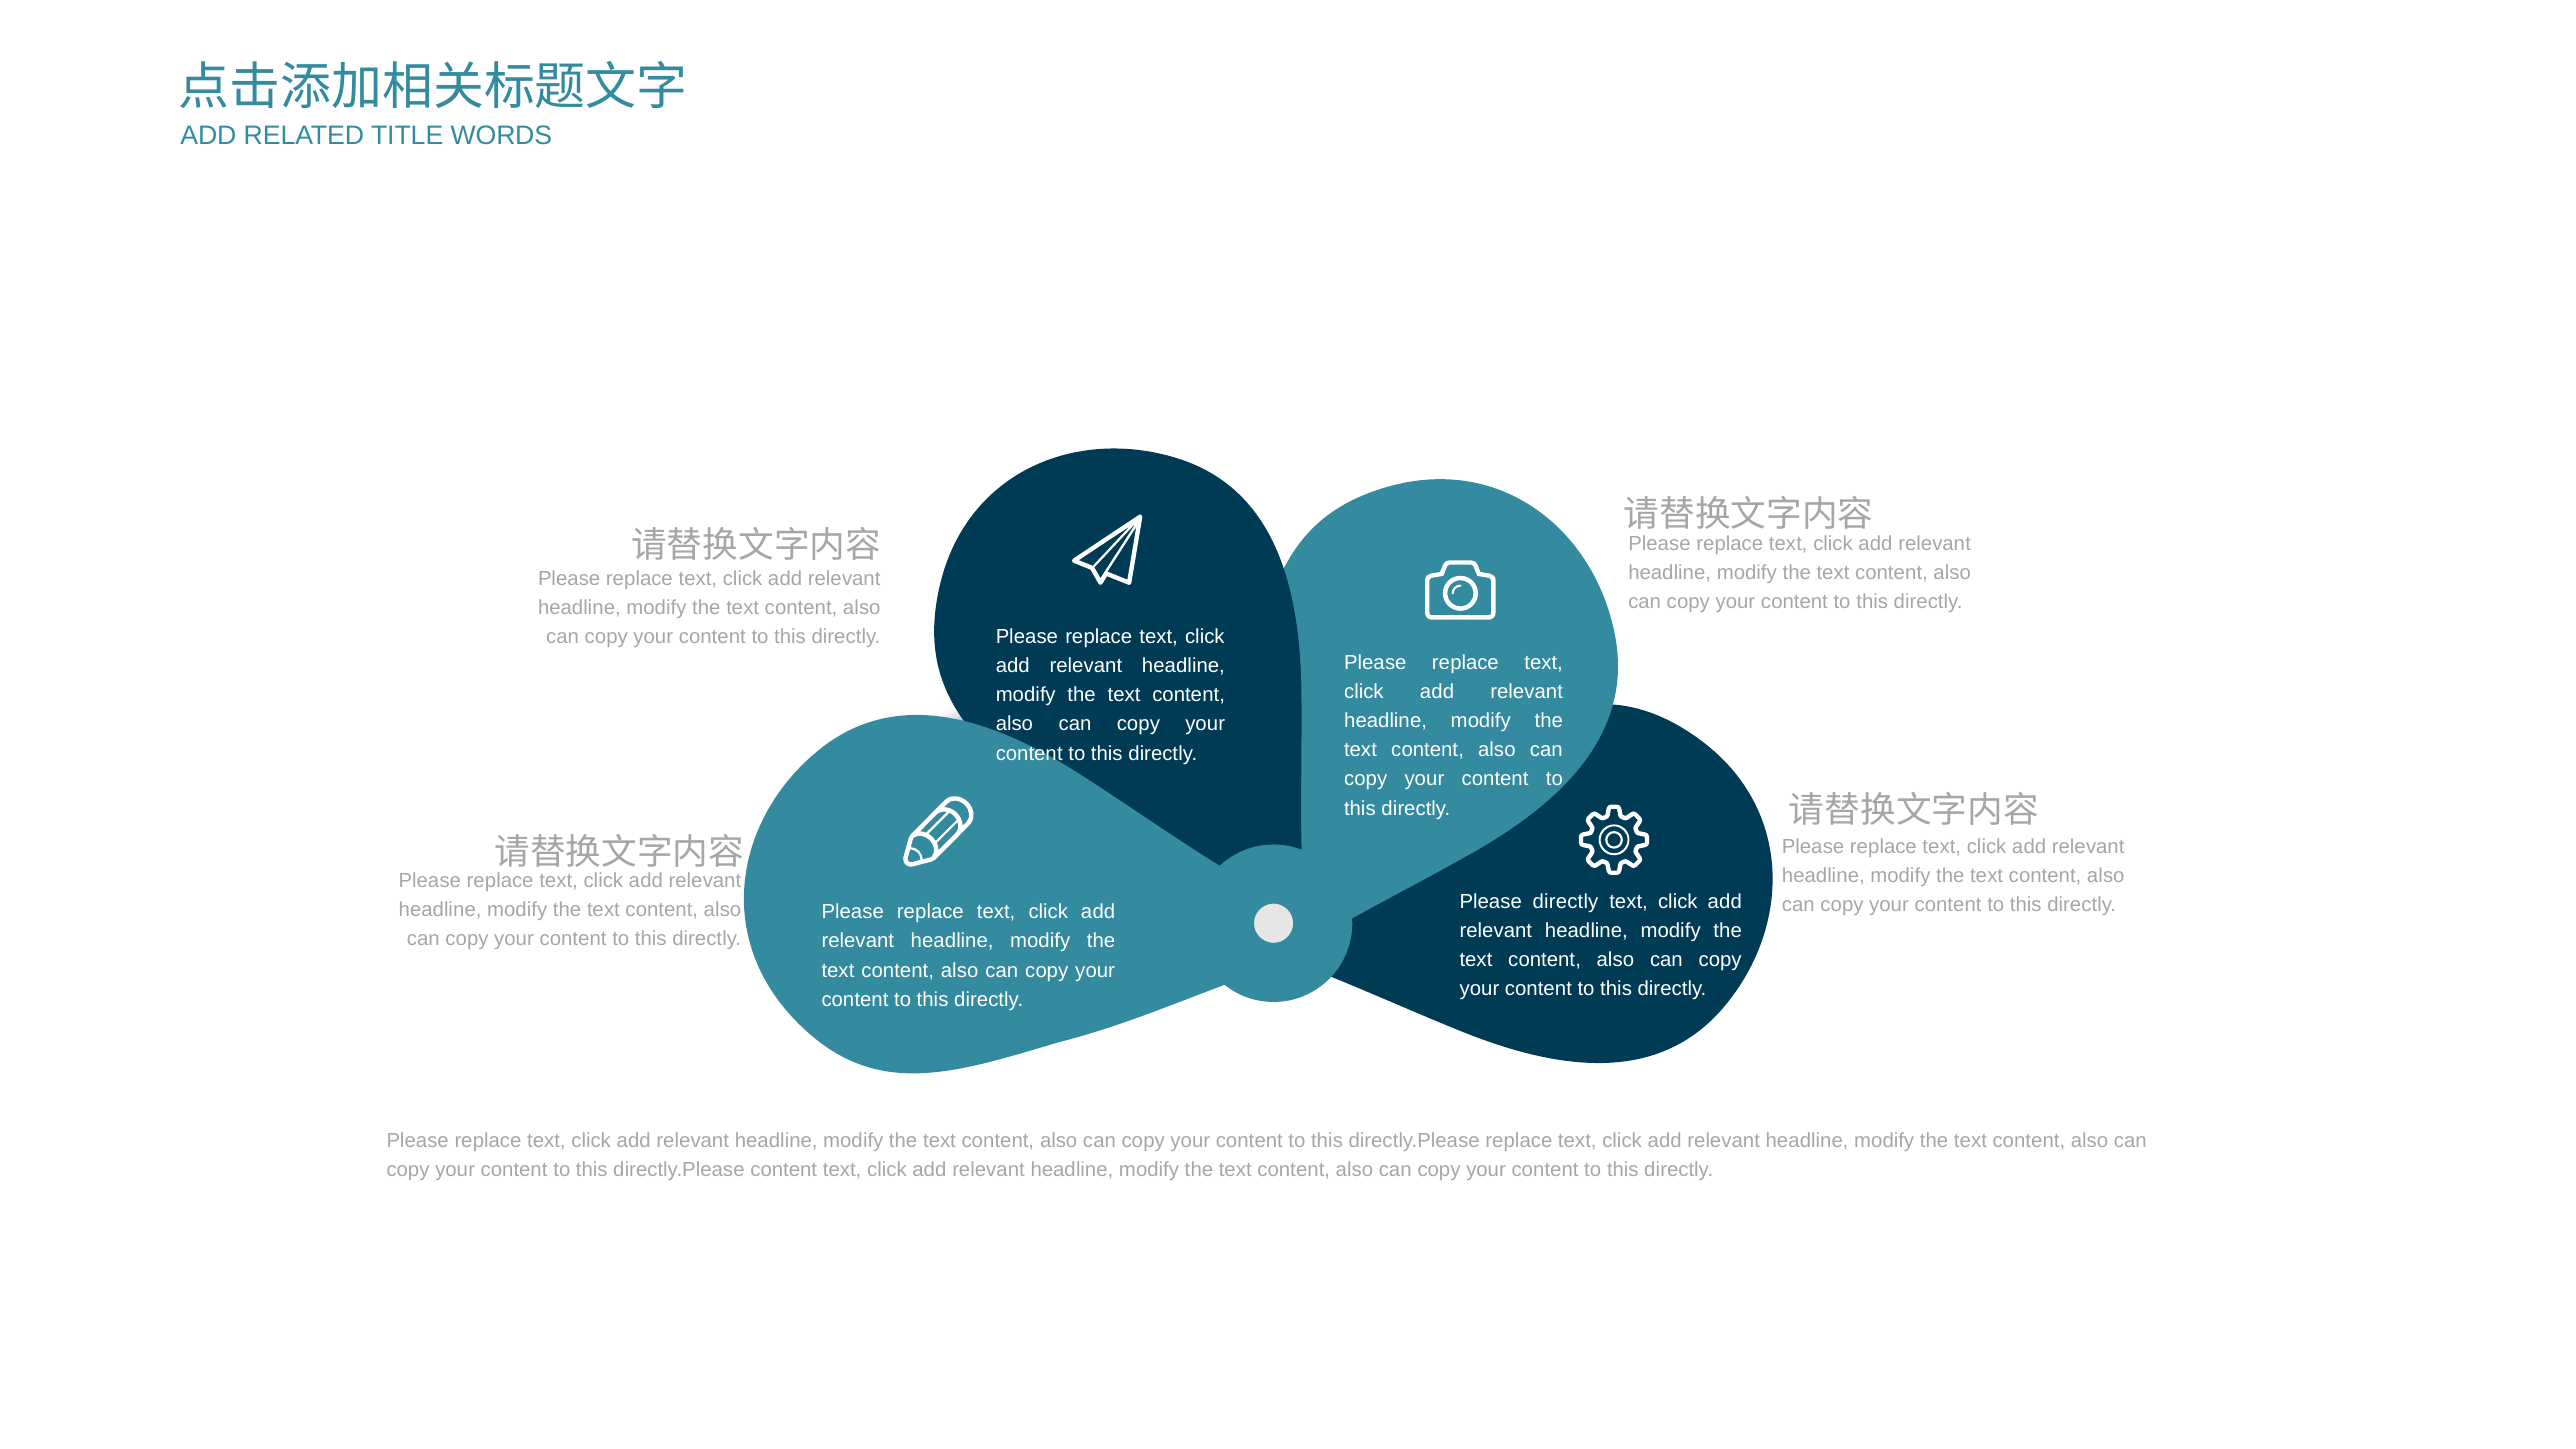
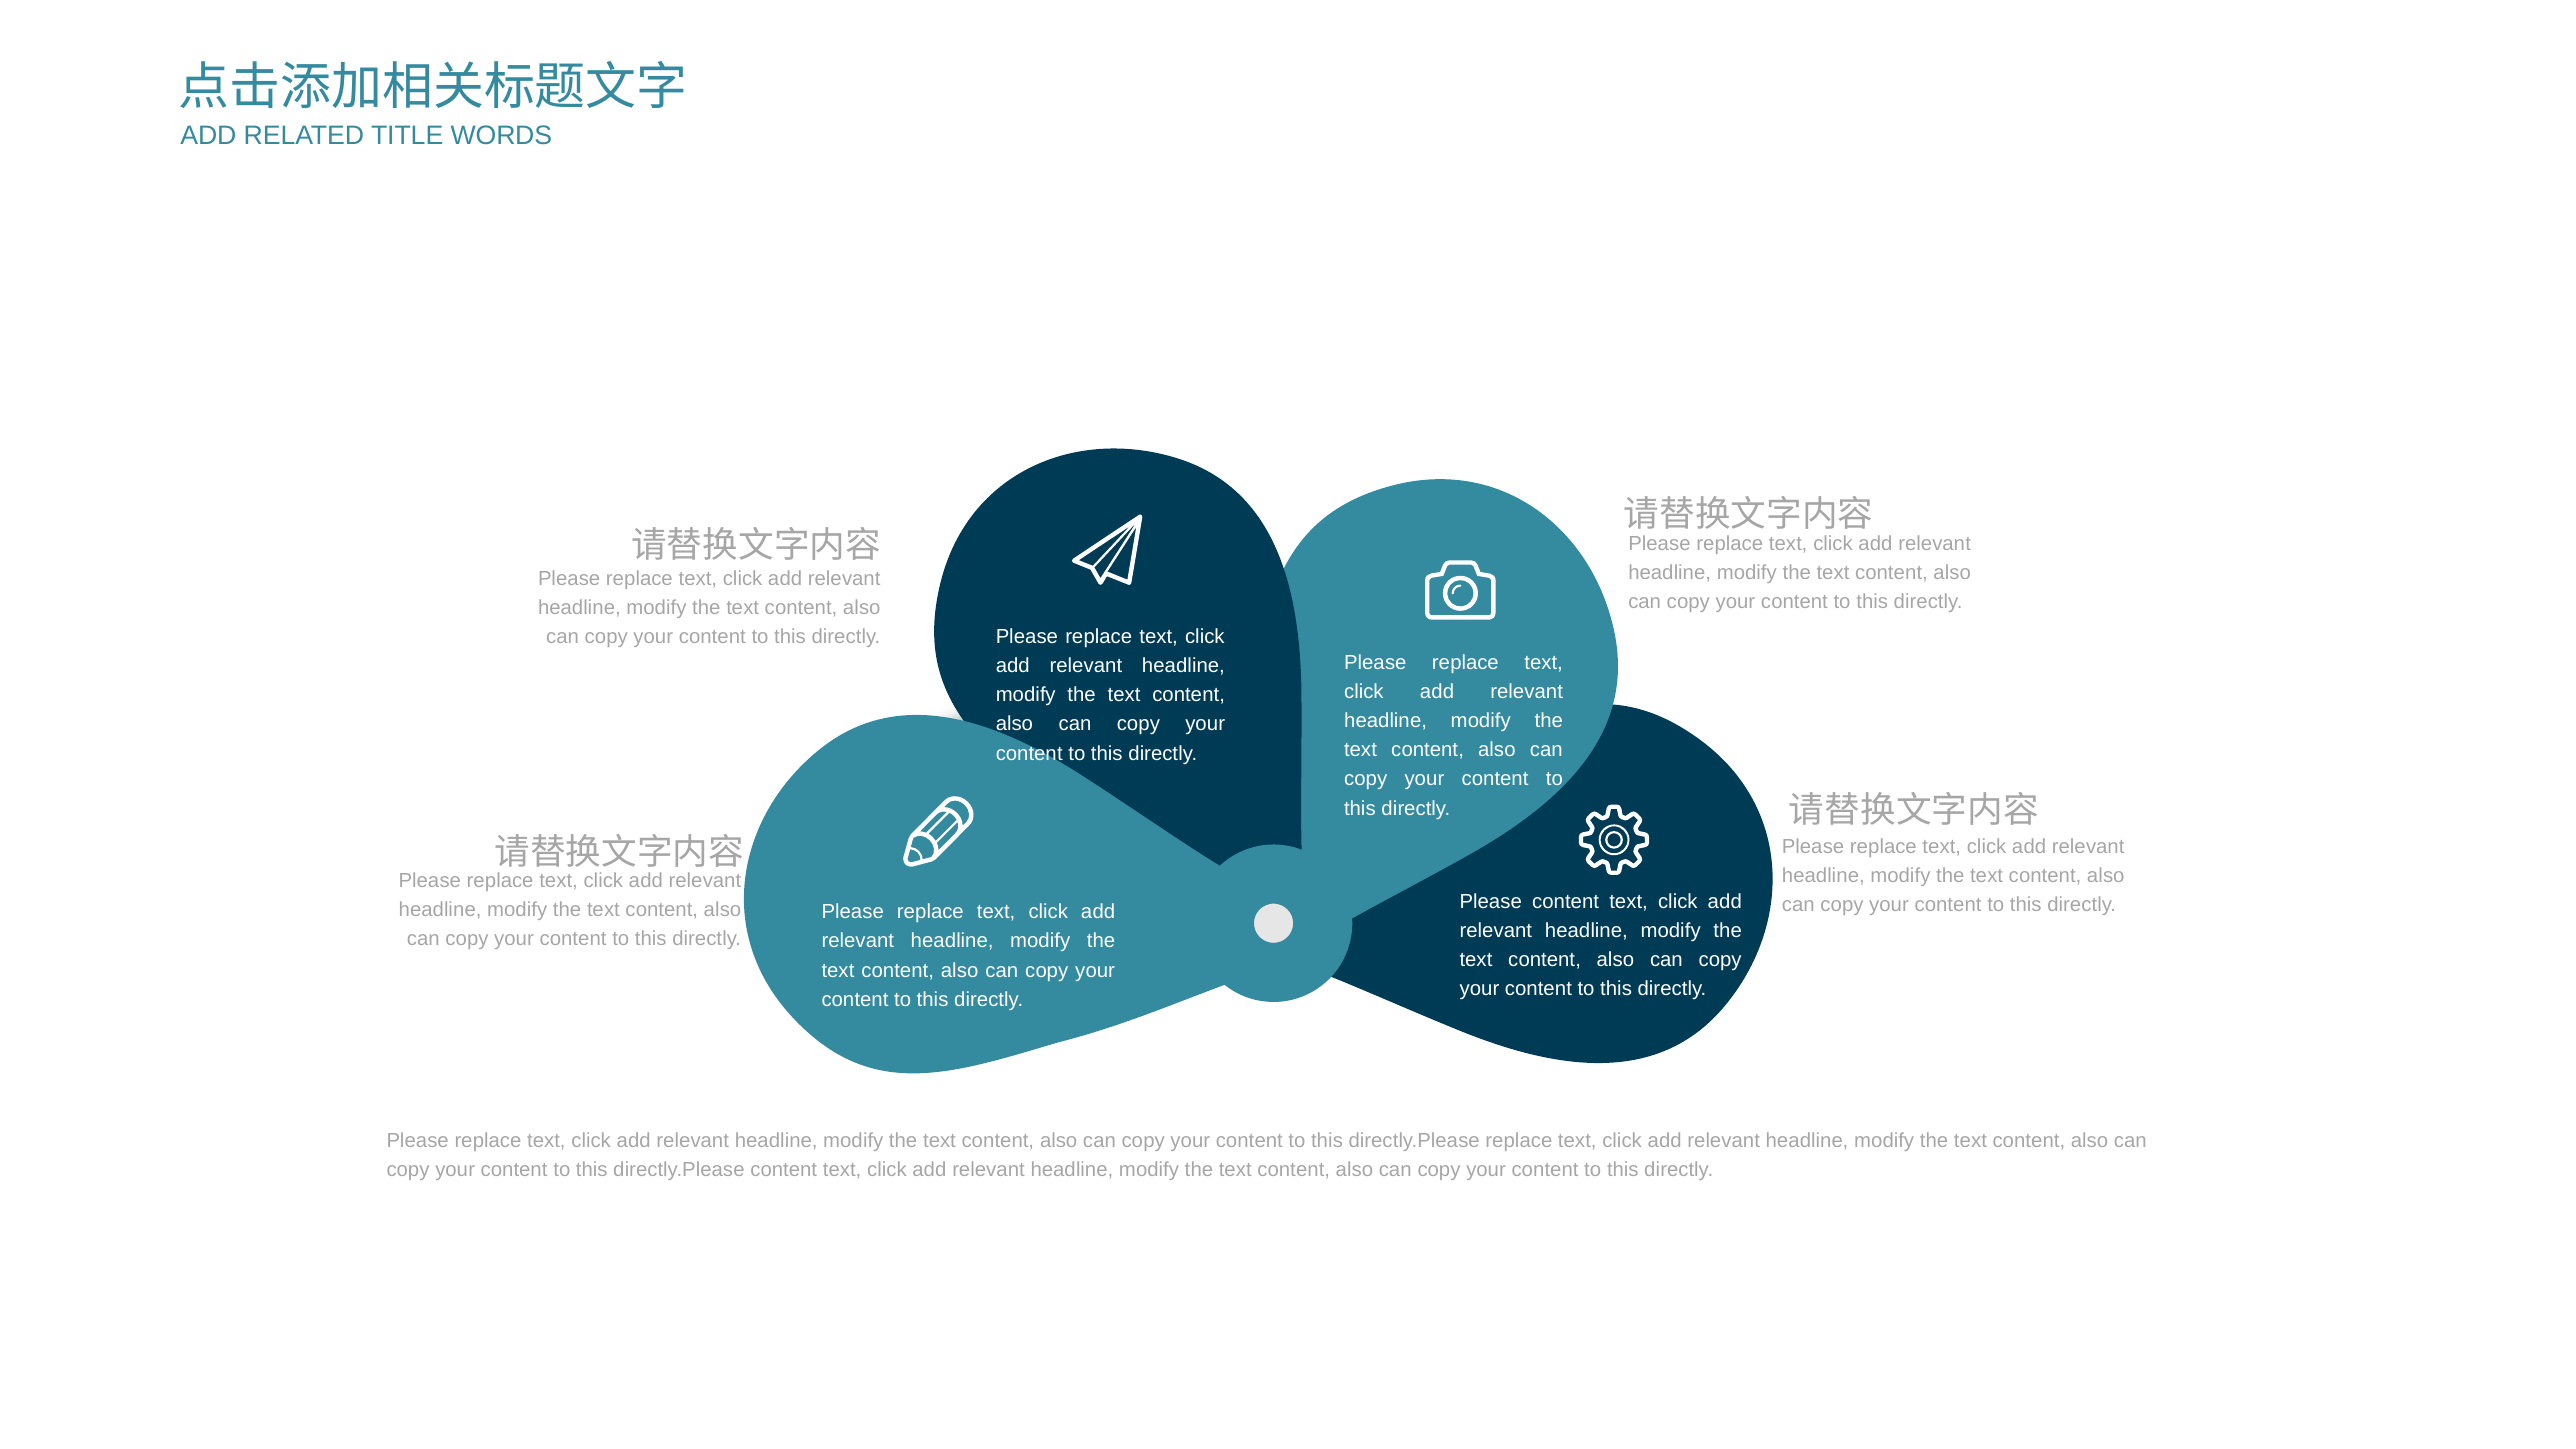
Please directly: directly -> content
